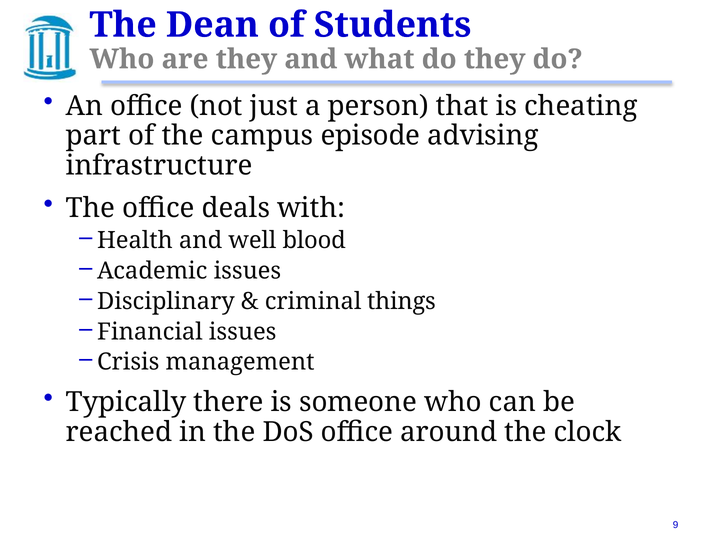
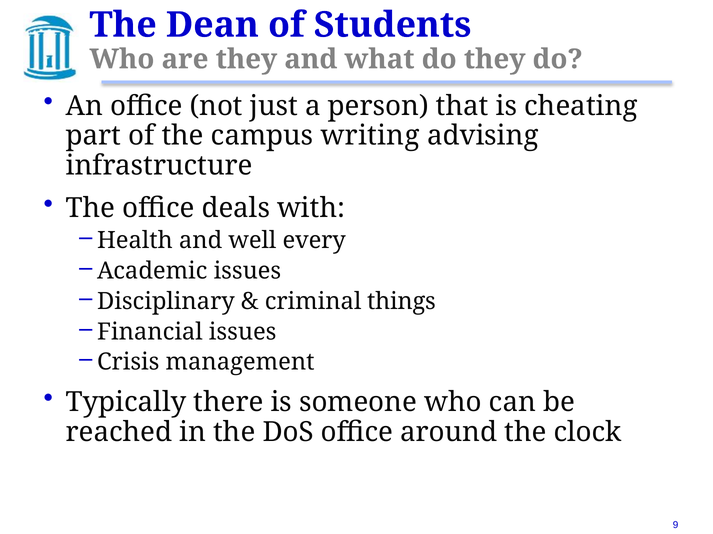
episode: episode -> writing
blood: blood -> every
